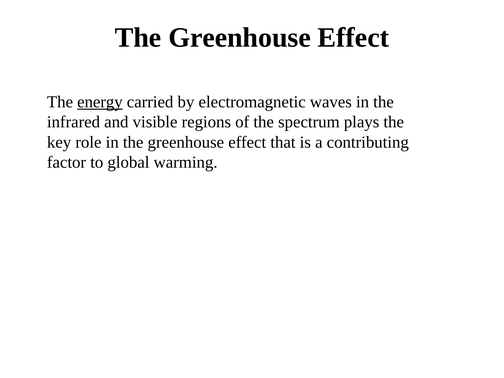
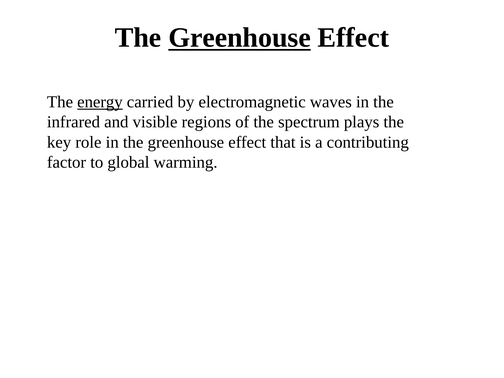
Greenhouse at (240, 38) underline: none -> present
